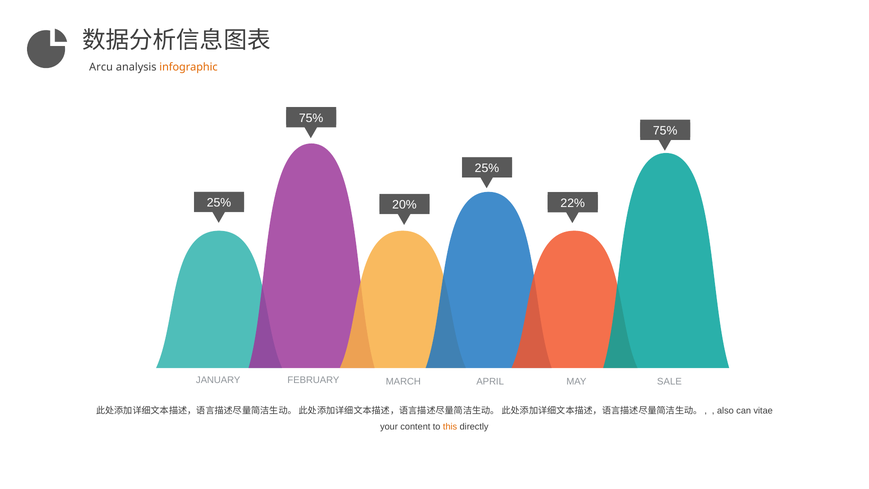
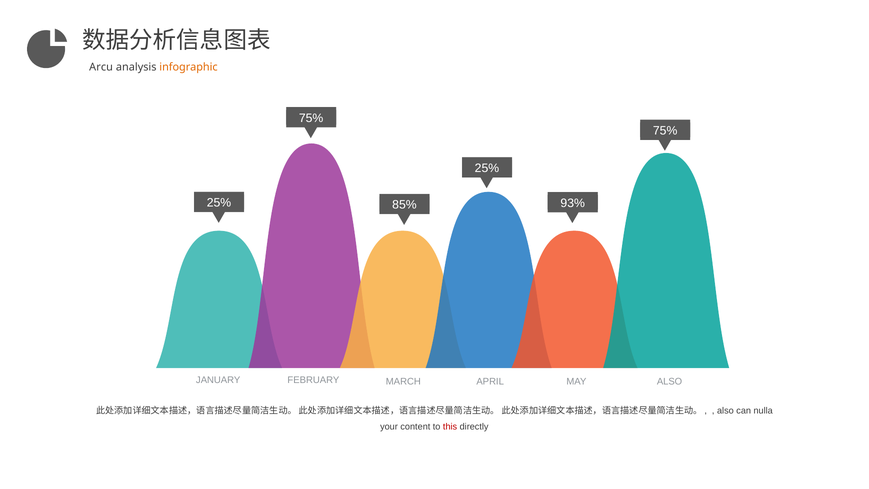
22%: 22% -> 93%
20%: 20% -> 85%
MAY SALE: SALE -> ALSO
vitae: vitae -> nulla
this colour: orange -> red
